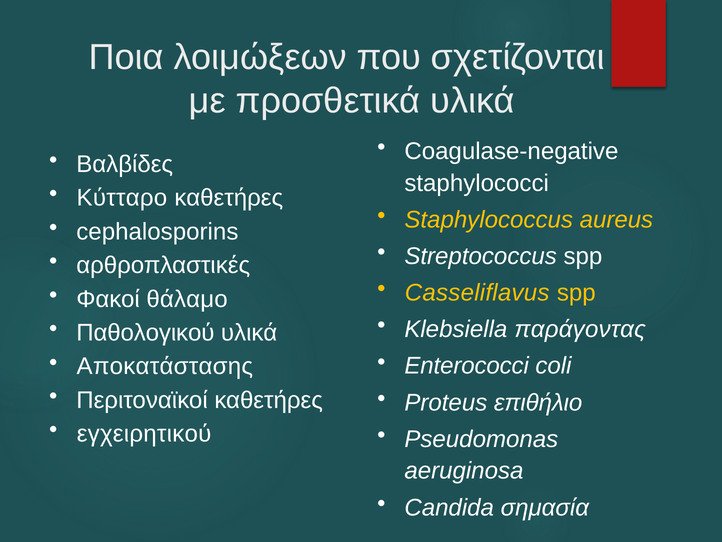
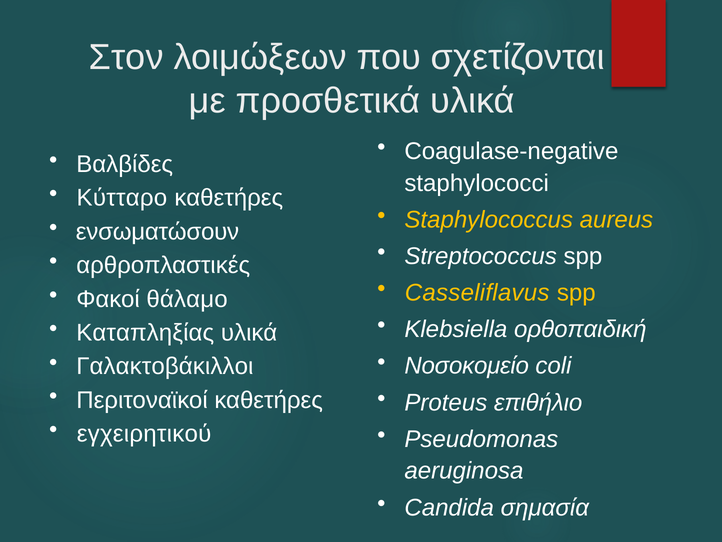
Ποια: Ποια -> Στον
cephalosporins: cephalosporins -> ενσωματώσουν
παράγοντας: παράγοντας -> ορθοπαιδική
Παθολογικού: Παθολογικού -> Καταπληξίας
Enterococci: Enterococci -> Nοσοκομείο
Αποκατάστασης: Αποκατάστασης -> Γαλακτοβάκιλλοι
